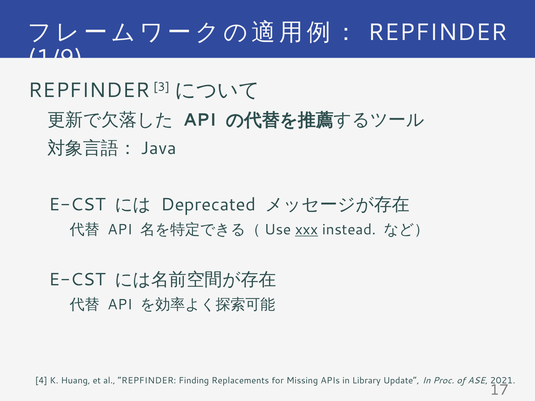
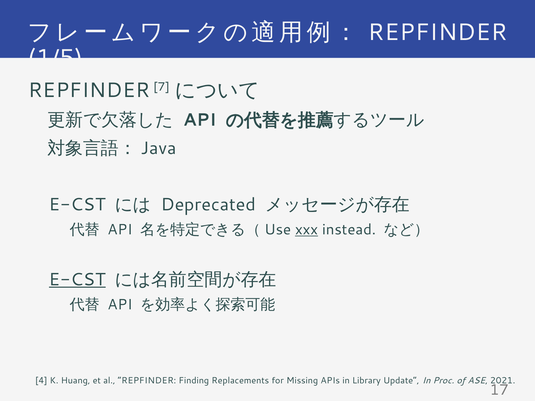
1/9: 1/9 -> 1/5
3: 3 -> 7
E-CST at (77, 280) underline: none -> present
